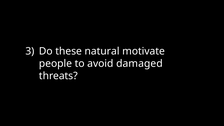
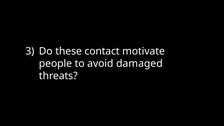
natural: natural -> contact
